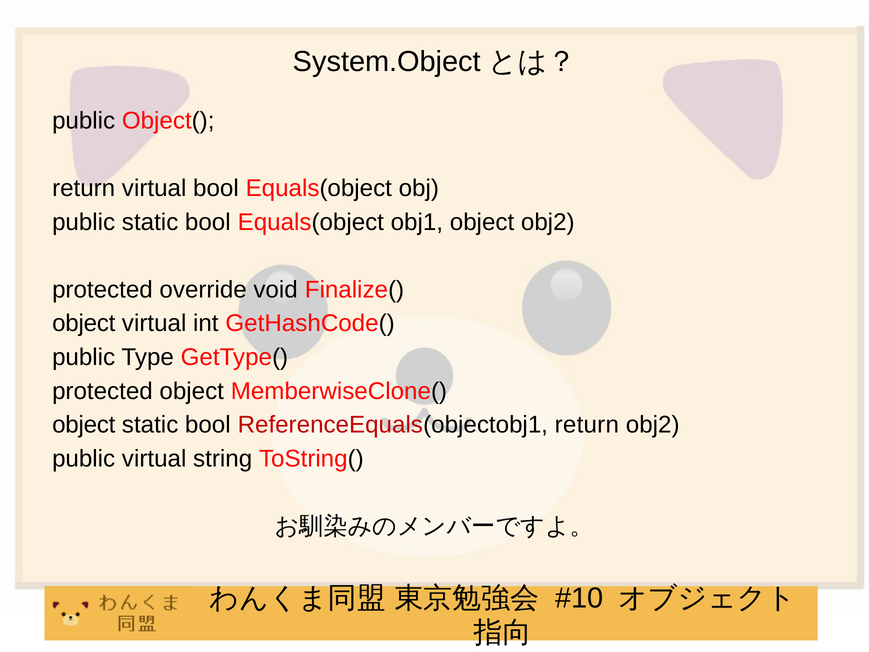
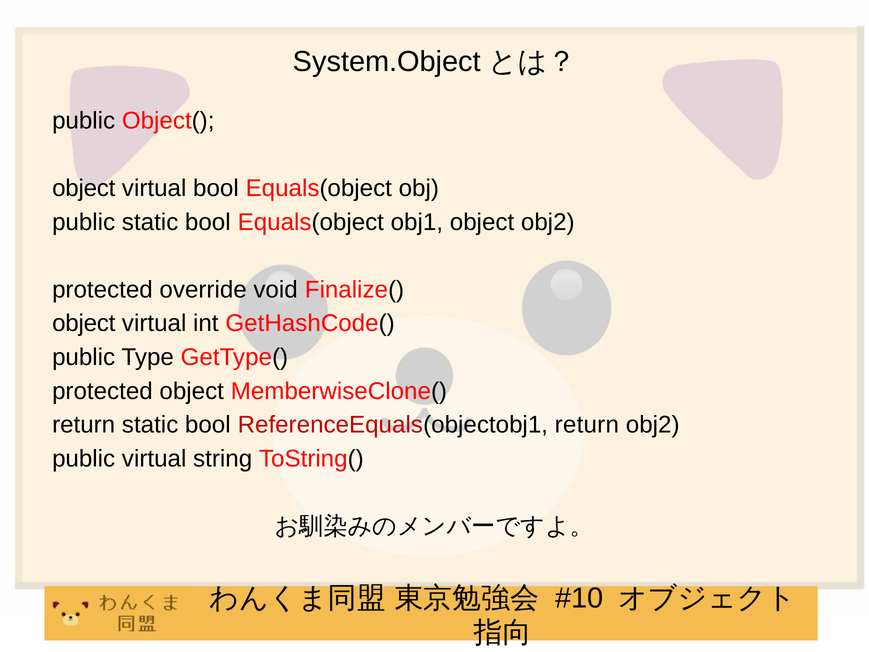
return at (84, 188): return -> object
object at (84, 425): object -> return
